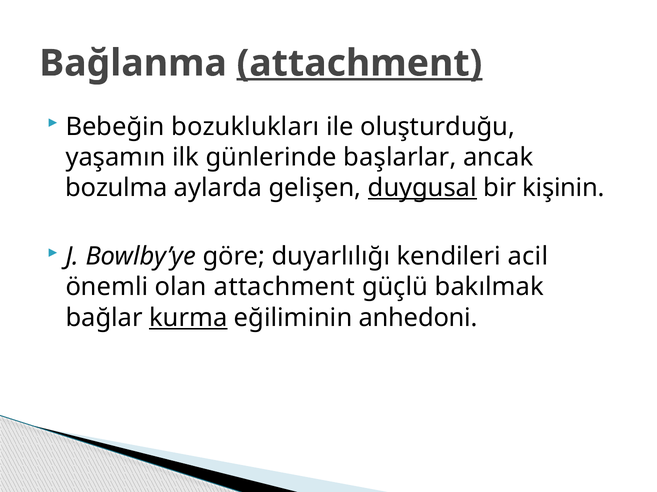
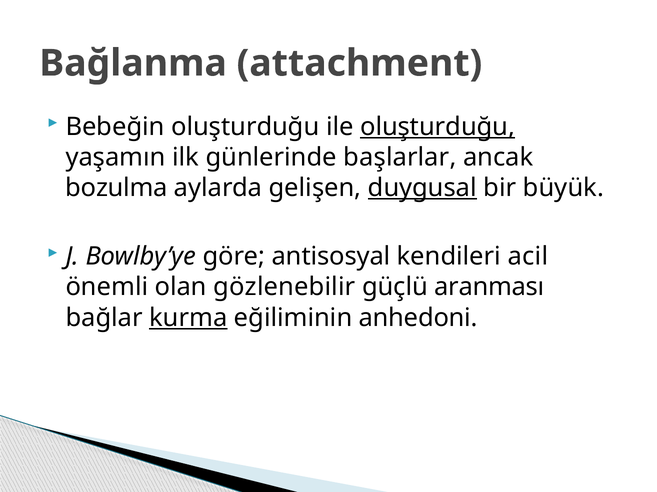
attachment at (359, 63) underline: present -> none
Bebeğin bozuklukları: bozuklukları -> oluşturduğu
oluşturduğu at (438, 127) underline: none -> present
kişinin: kişinin -> büyük
duyarlılığı: duyarlılığı -> antisosyal
olan attachment: attachment -> gözlenebilir
bakılmak: bakılmak -> aranması
